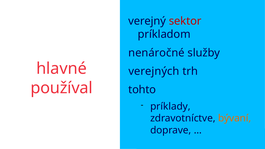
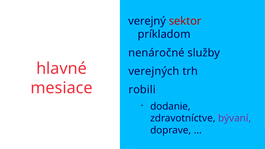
používal: používal -> mesiace
tohto: tohto -> robili
príklady: príklady -> dodanie
bývaní colour: orange -> purple
